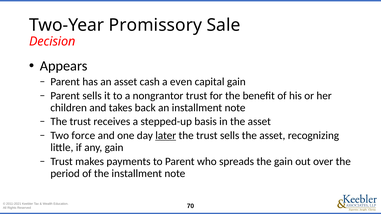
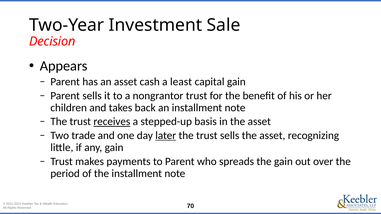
Promissory: Promissory -> Investment
even: even -> least
receives underline: none -> present
force: force -> trade
